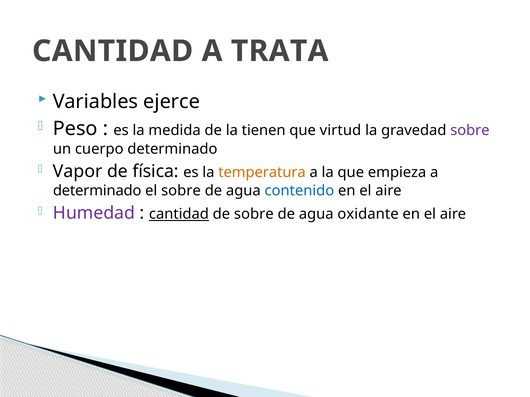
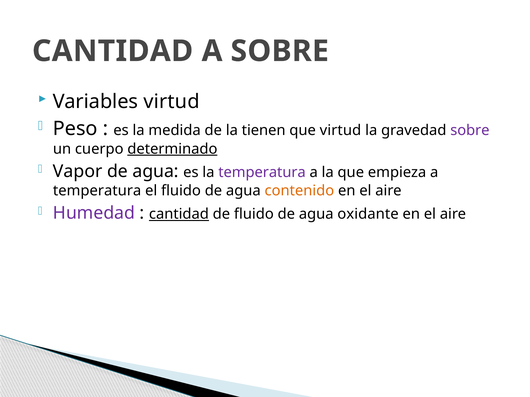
A TRATA: TRATA -> SOBRE
Variables ejerce: ejerce -> virtud
determinado at (172, 149) underline: none -> present
física at (156, 172): física -> agua
temperatura at (262, 173) colour: orange -> purple
determinado at (97, 191): determinado -> temperatura
el sobre: sobre -> fluido
contenido colour: blue -> orange
de sobre: sobre -> fluido
